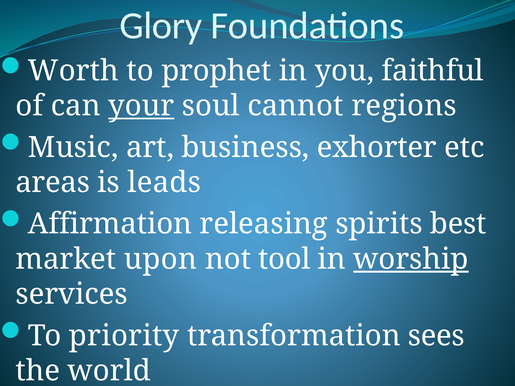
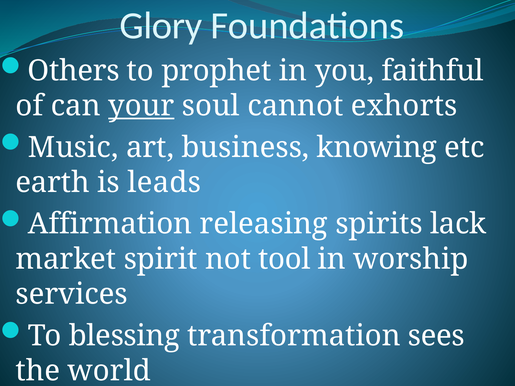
Worth: Worth -> Others
regions: regions -> exhorts
exhorter: exhorter -> knowing
areas: areas -> earth
best: best -> lack
upon: upon -> spirit
worship underline: present -> none
priority: priority -> blessing
